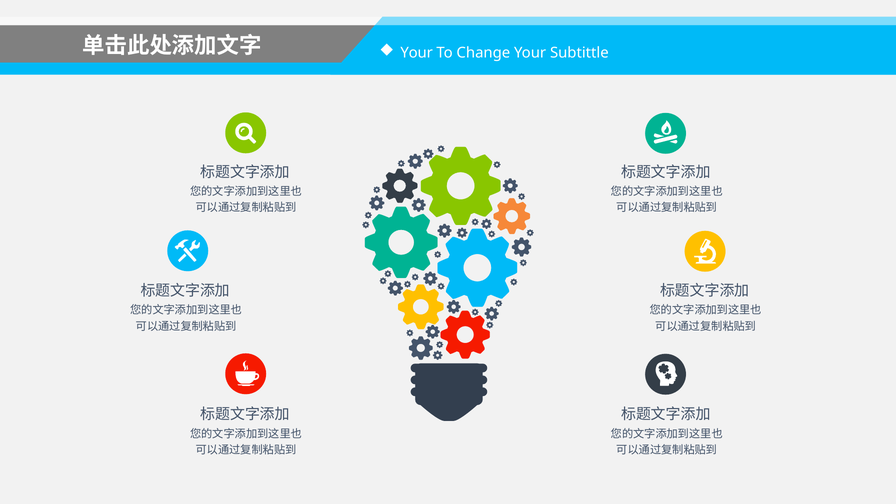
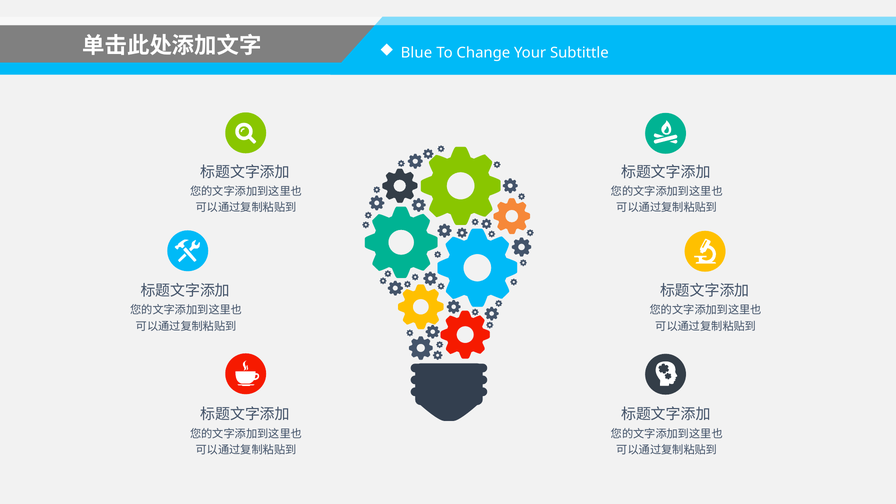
Your at (417, 53): Your -> Blue
